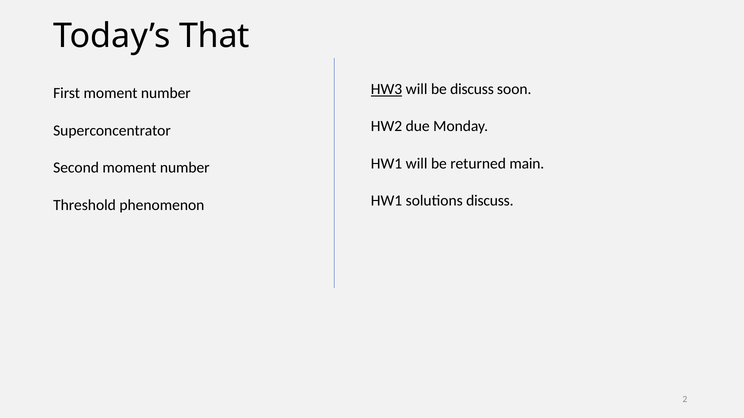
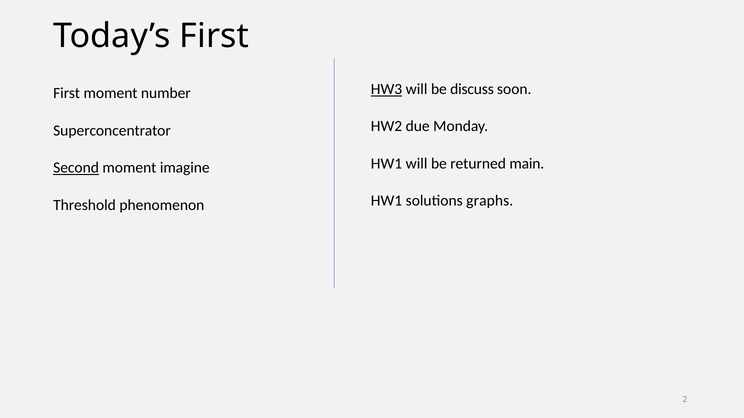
Today’s That: That -> First
Second underline: none -> present
number at (185, 168): number -> imagine
solutions discuss: discuss -> graphs
